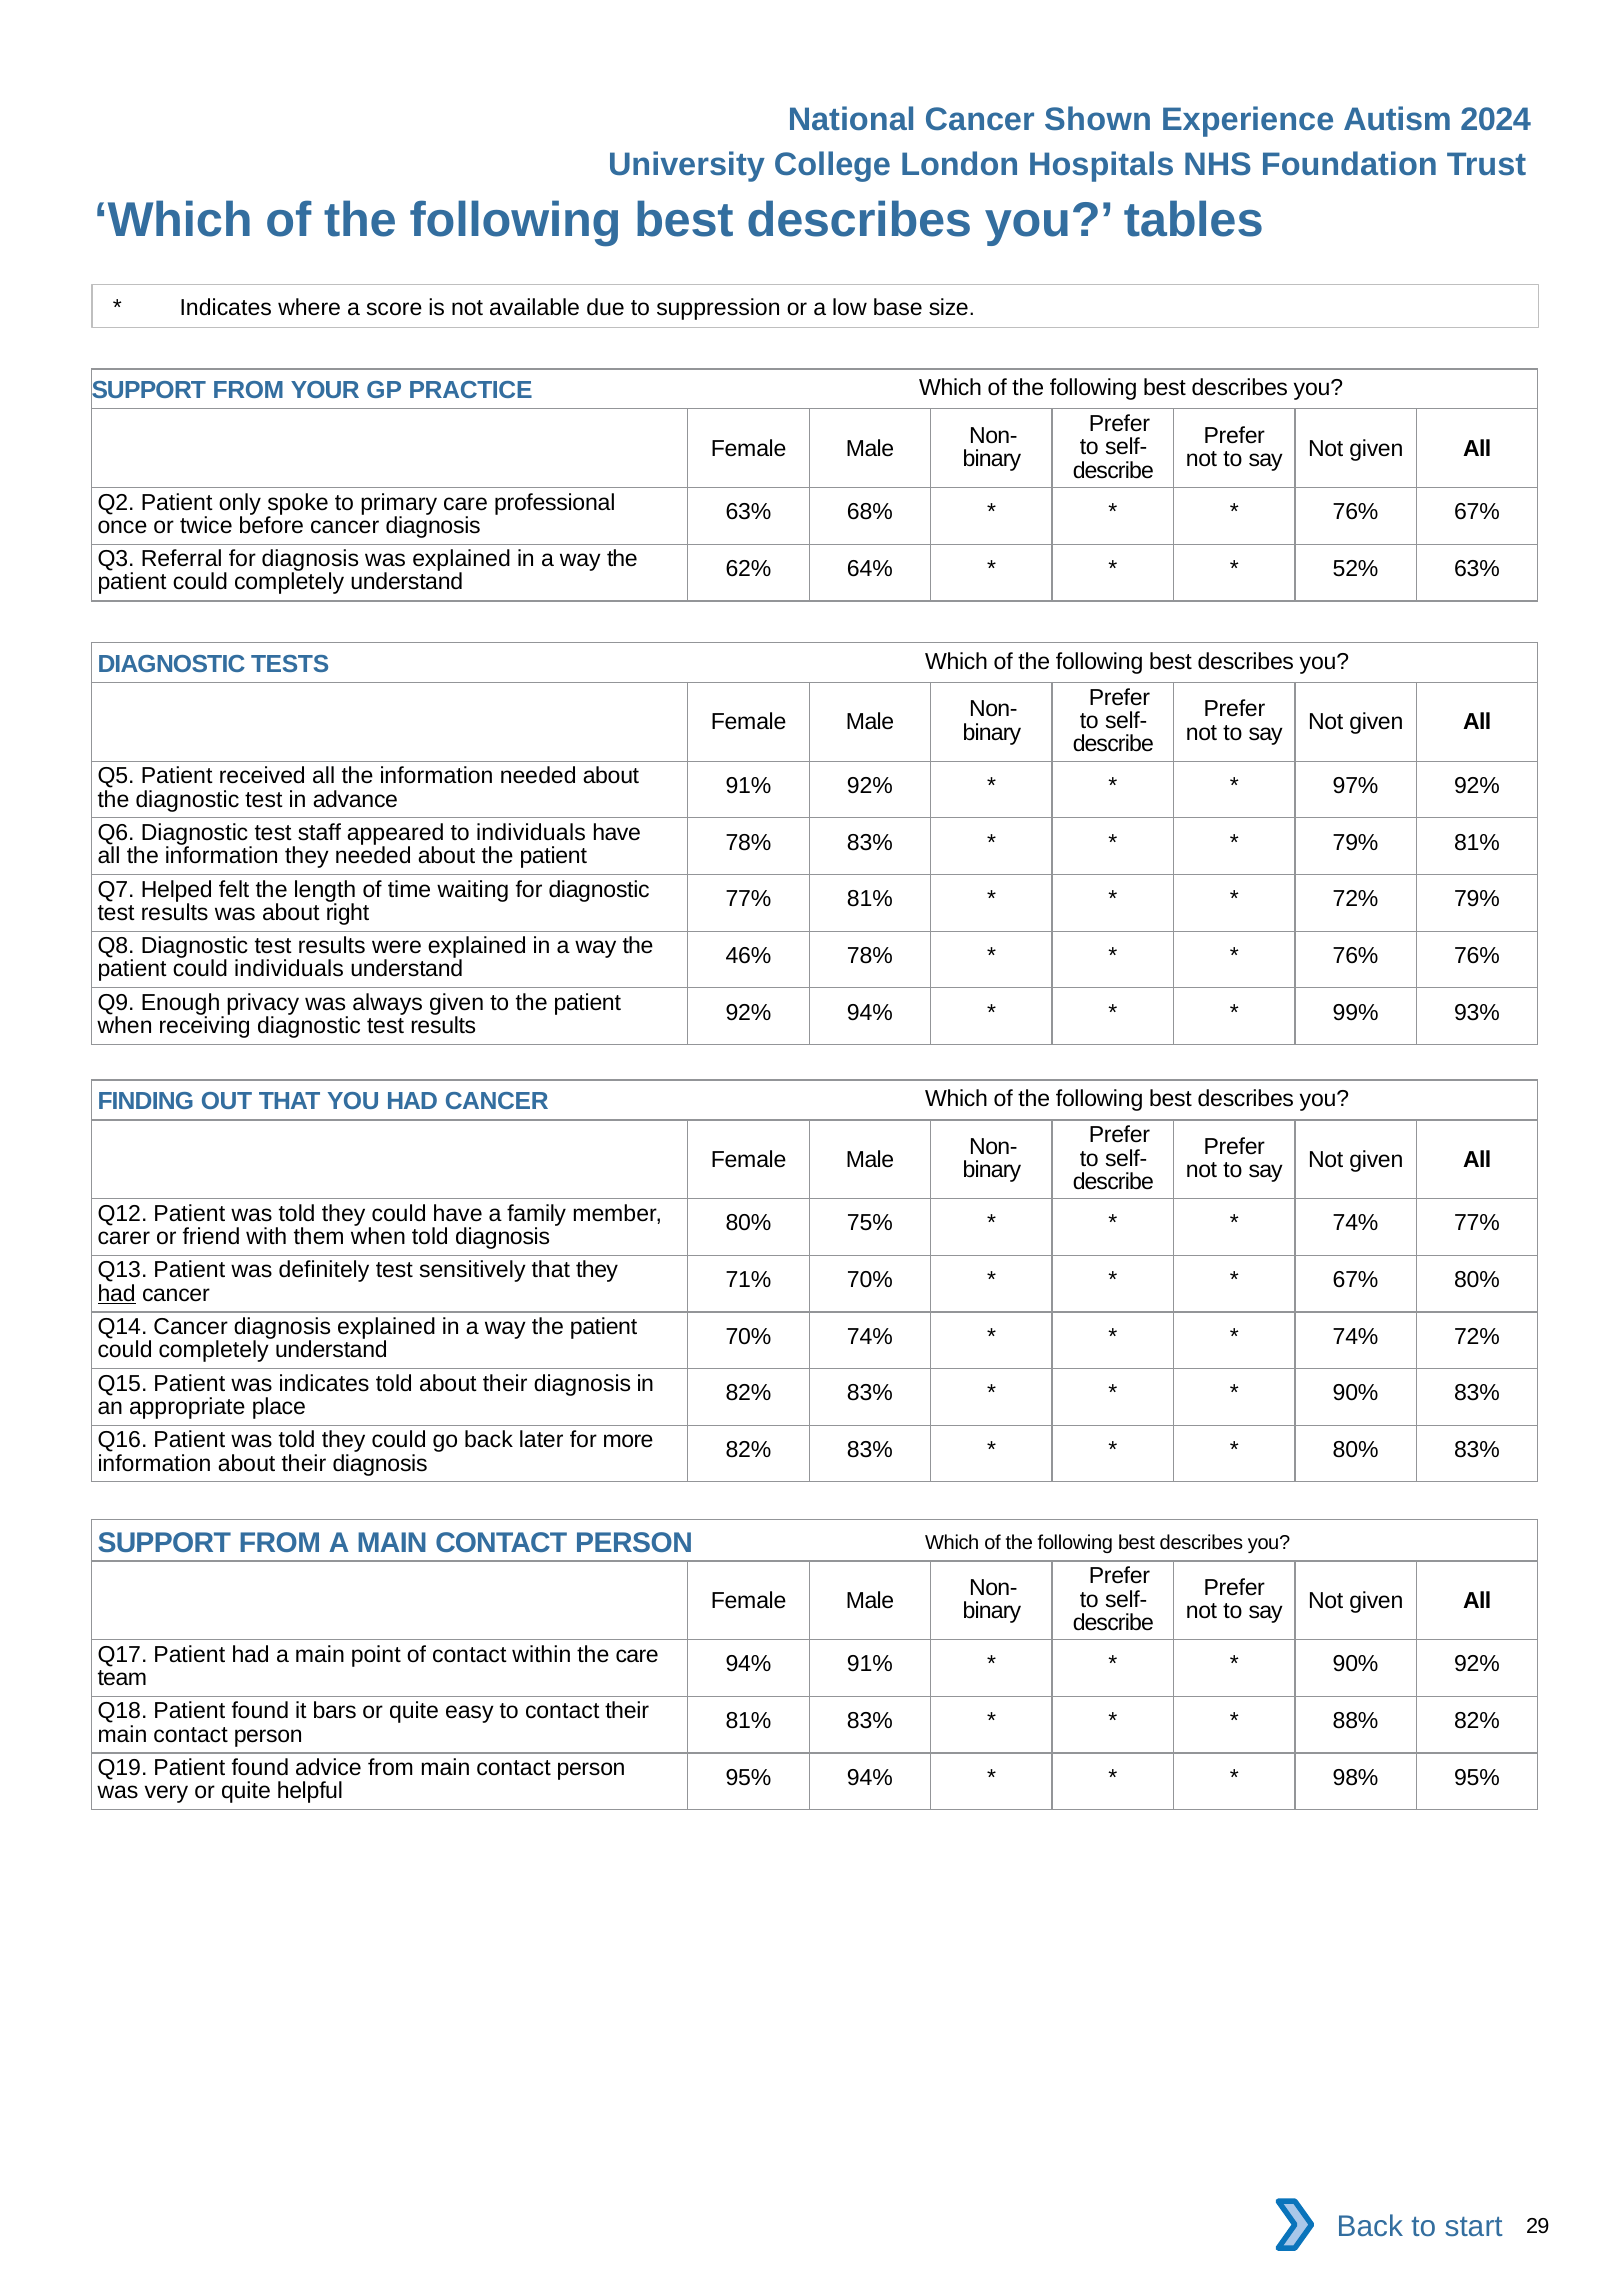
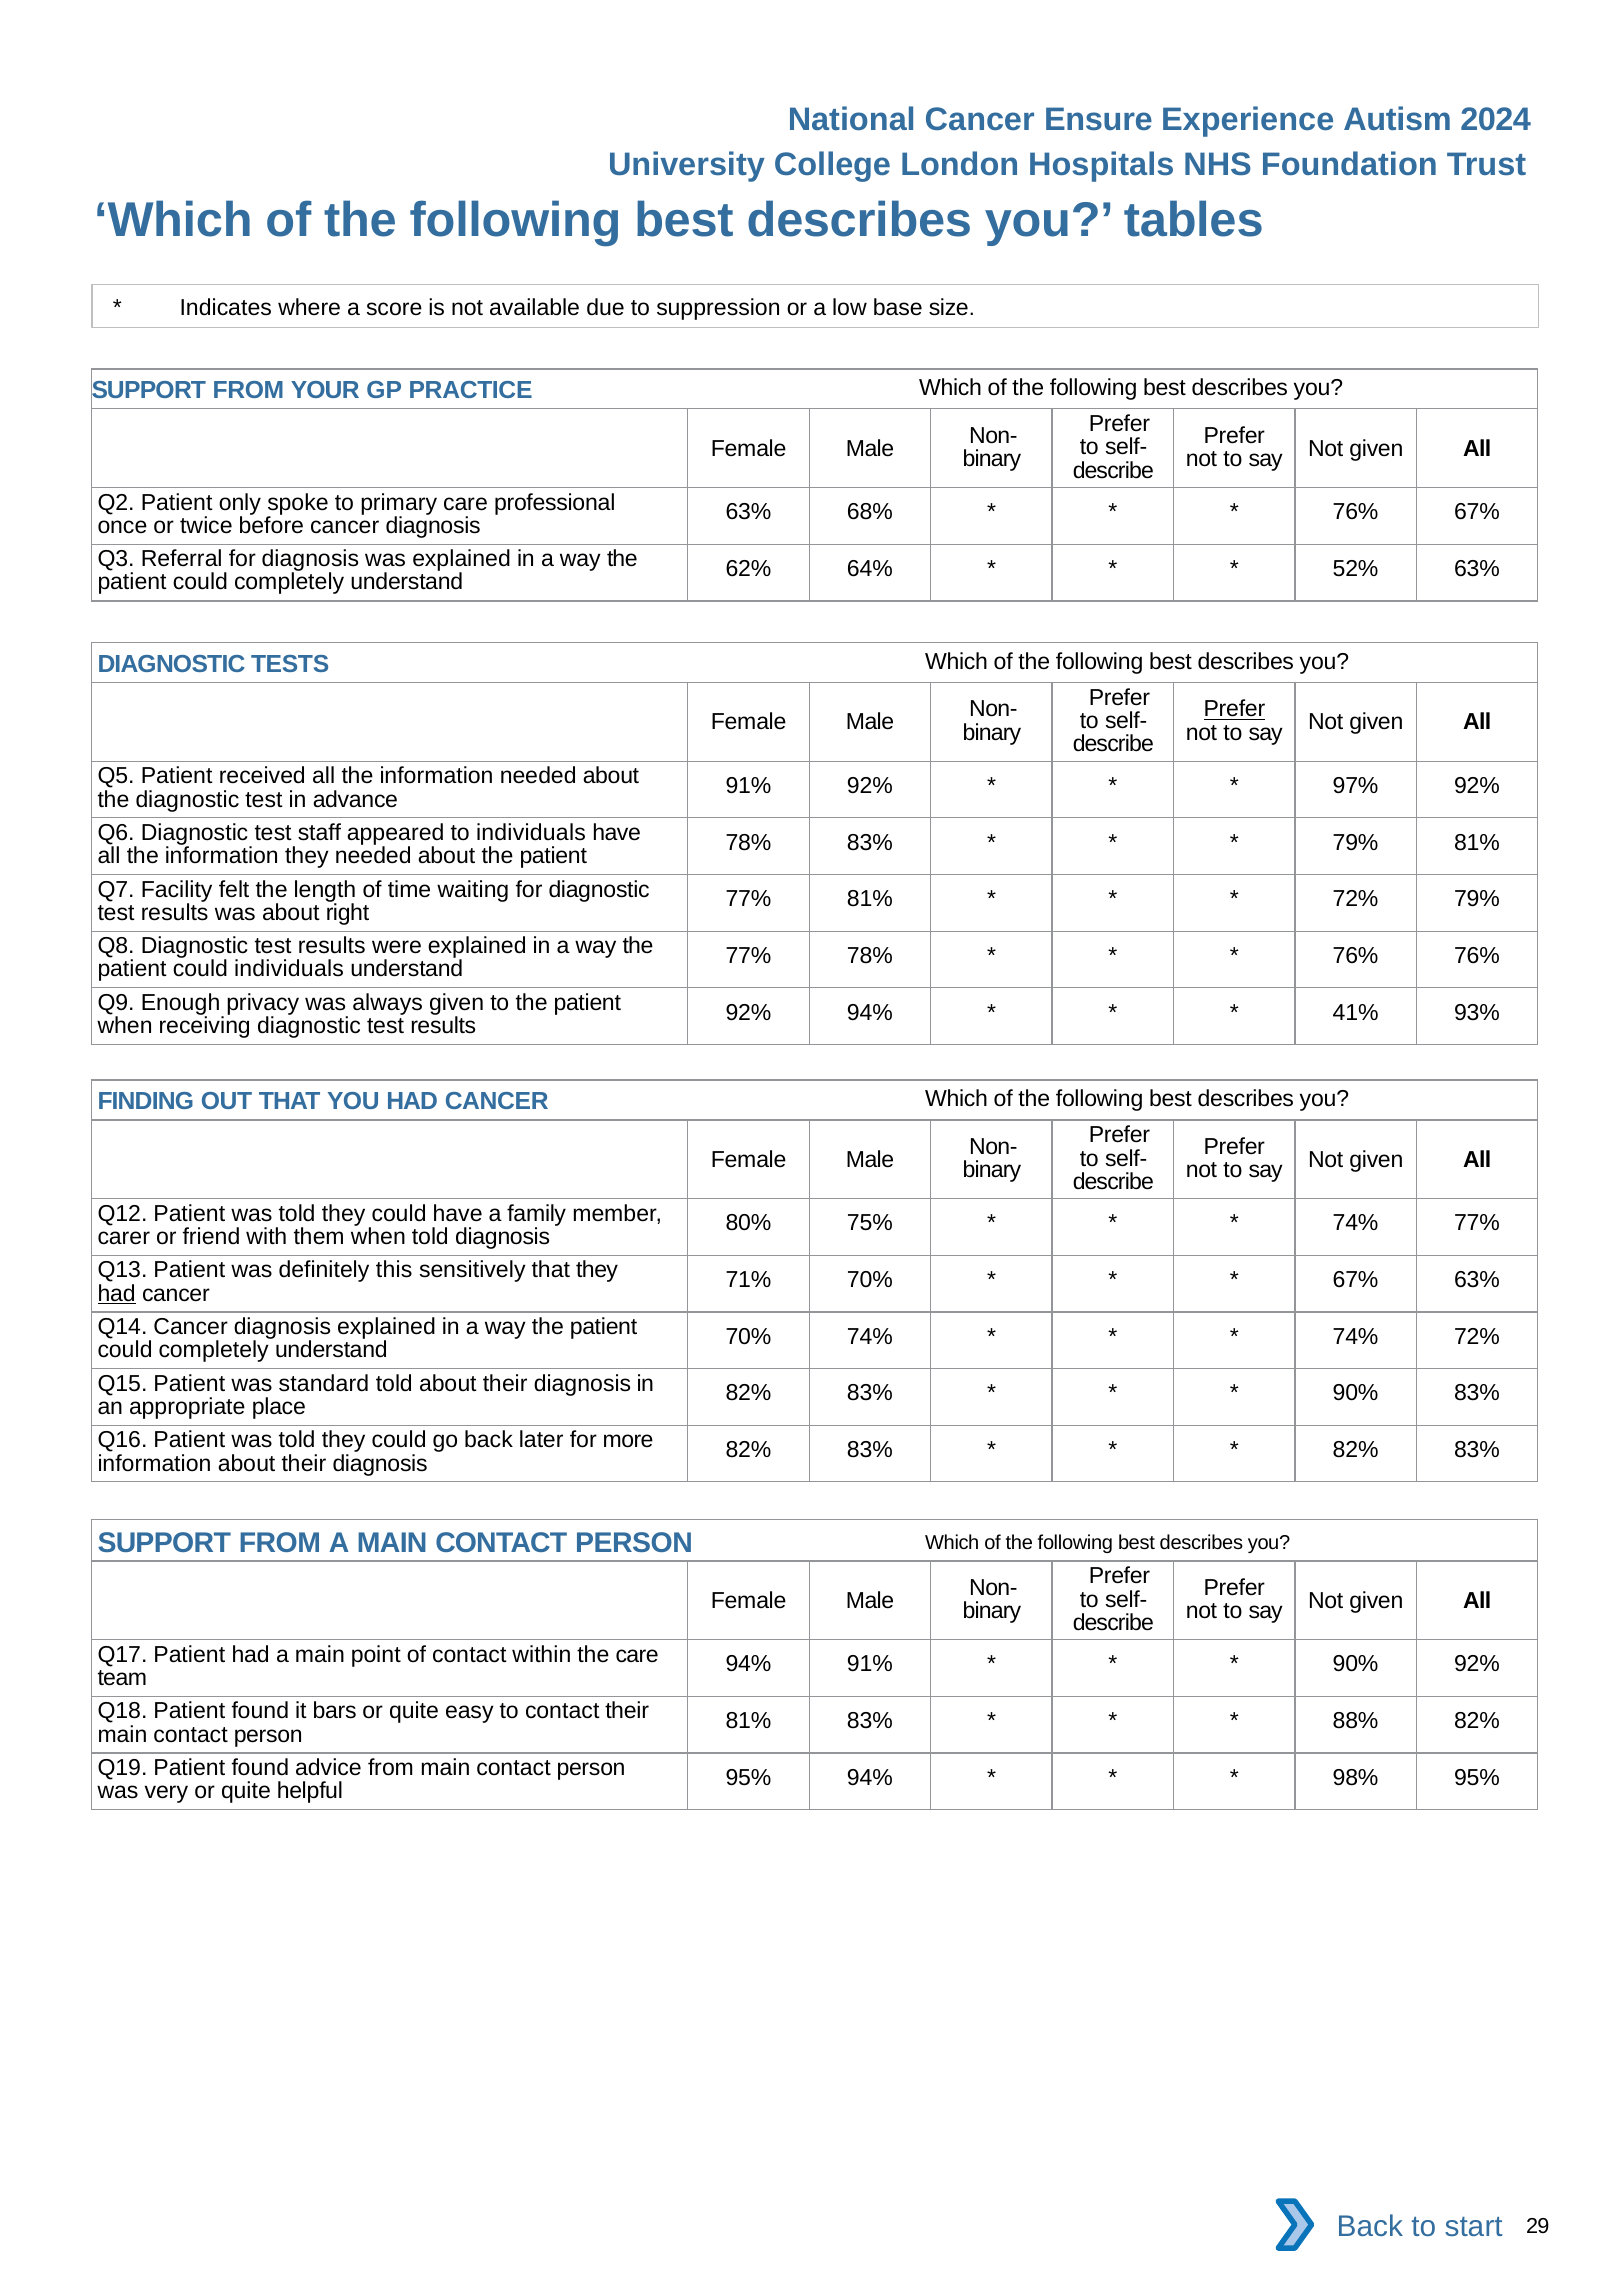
Shown: Shown -> Ensure
Prefer at (1234, 709) underline: none -> present
Helped: Helped -> Facility
46% at (748, 956): 46% -> 77%
99%: 99% -> 41%
definitely test: test -> this
67% 80%: 80% -> 63%
was indicates: indicates -> standard
80% at (1356, 1450): 80% -> 82%
